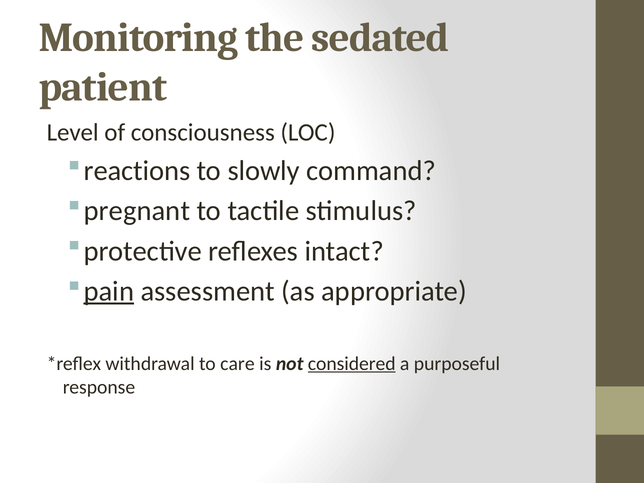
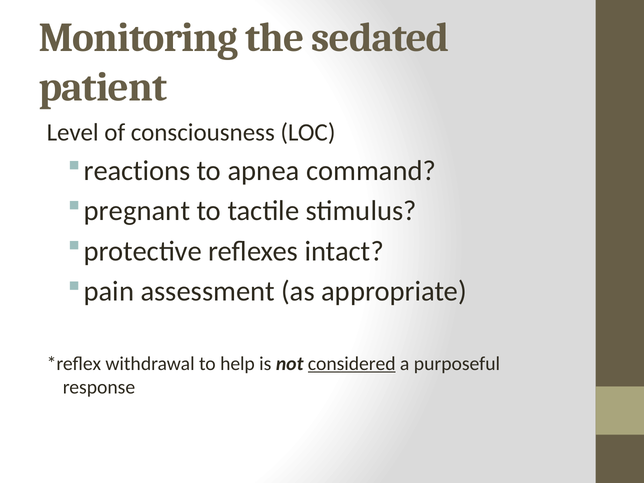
slowly: slowly -> apnea
pain underline: present -> none
care: care -> help
